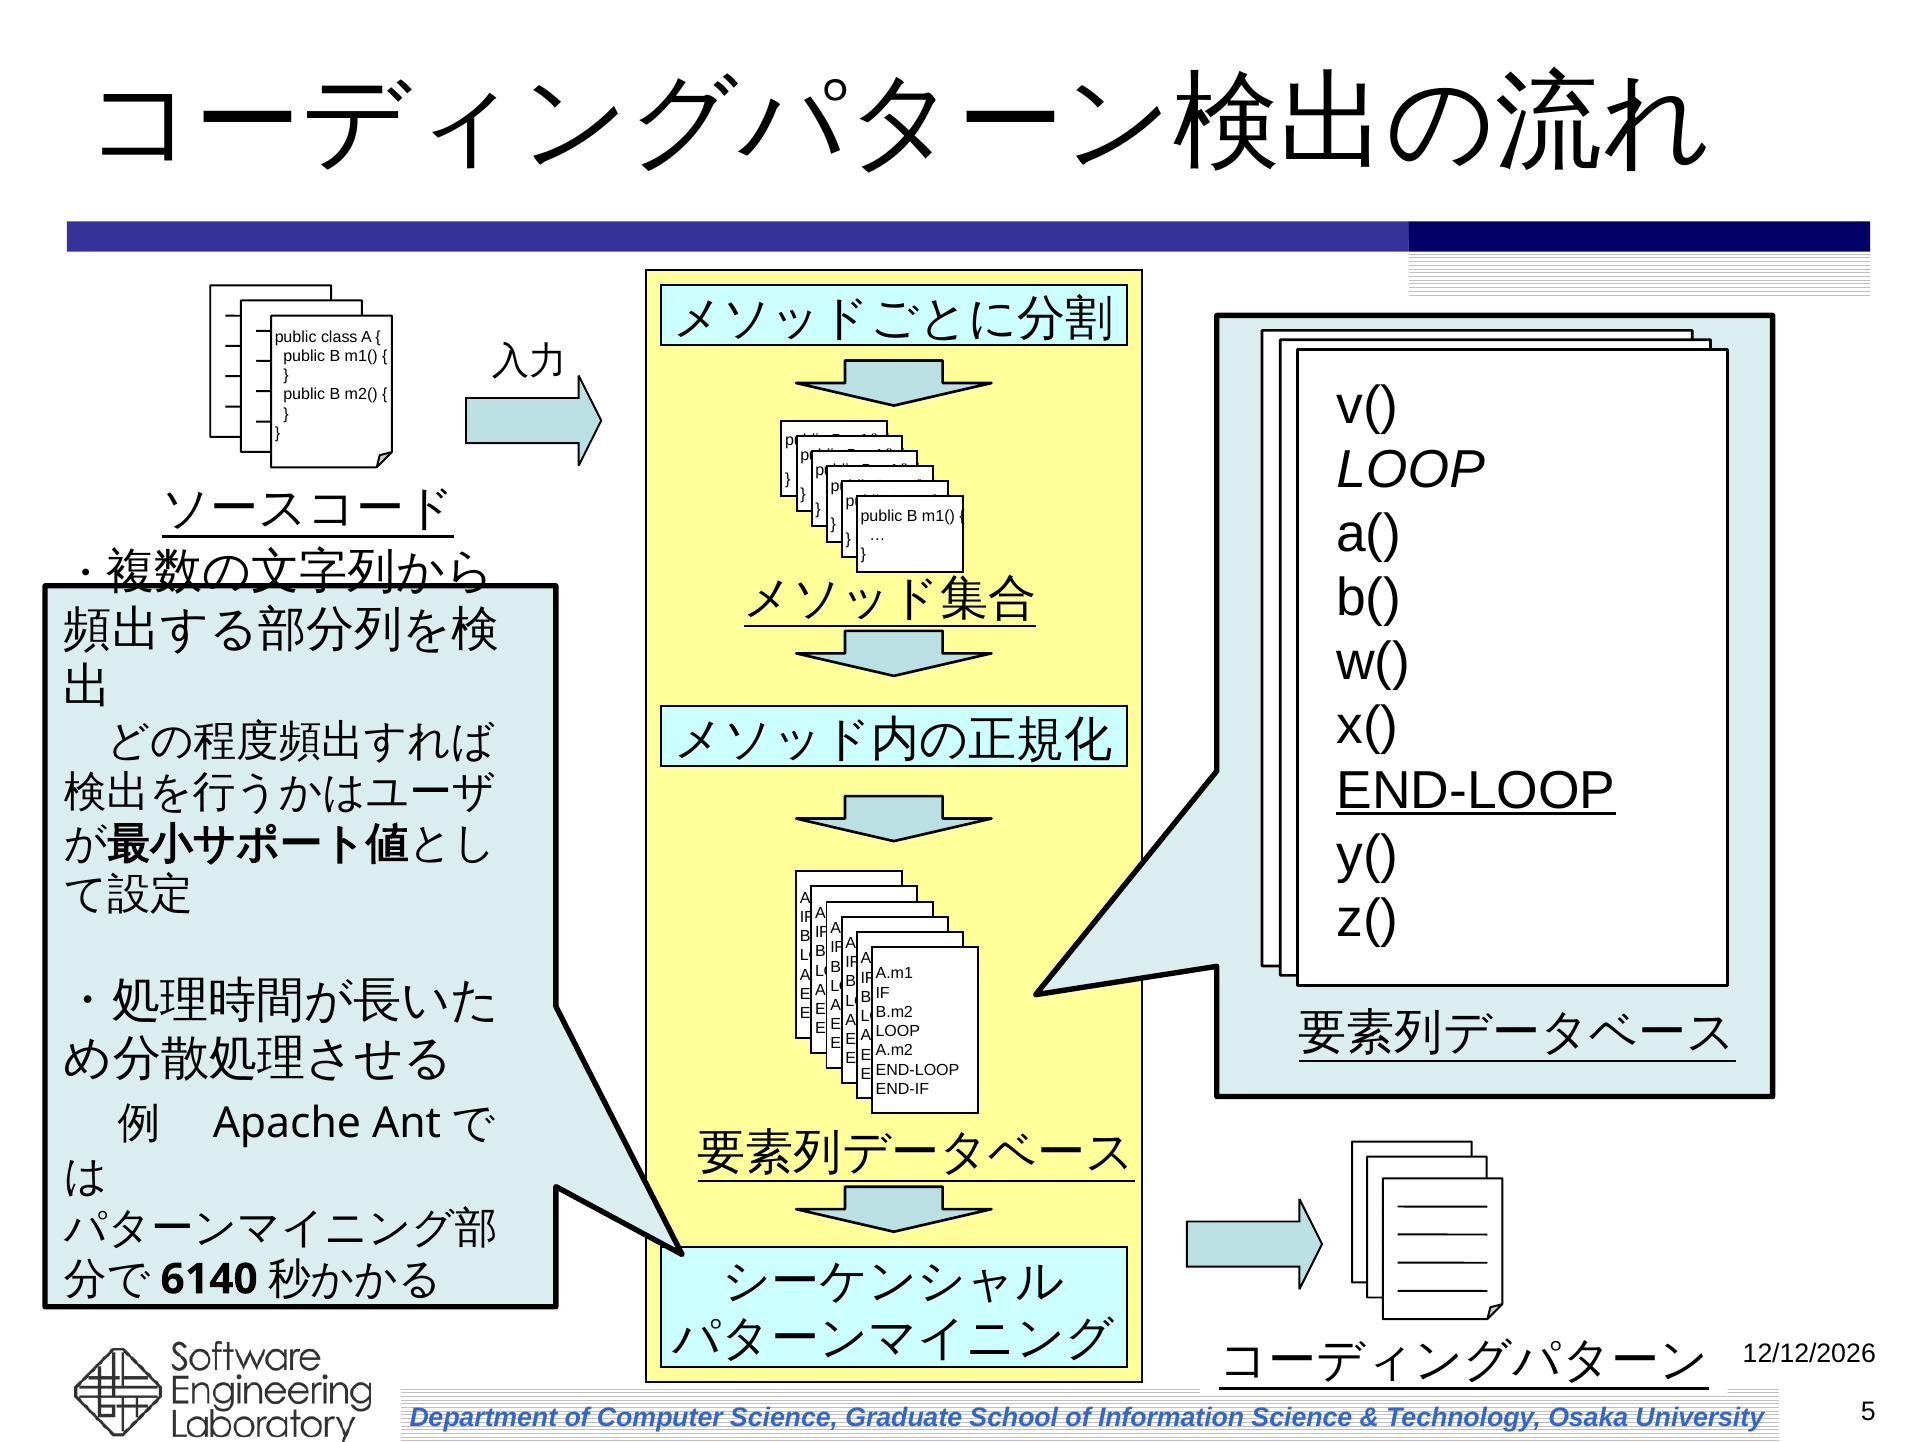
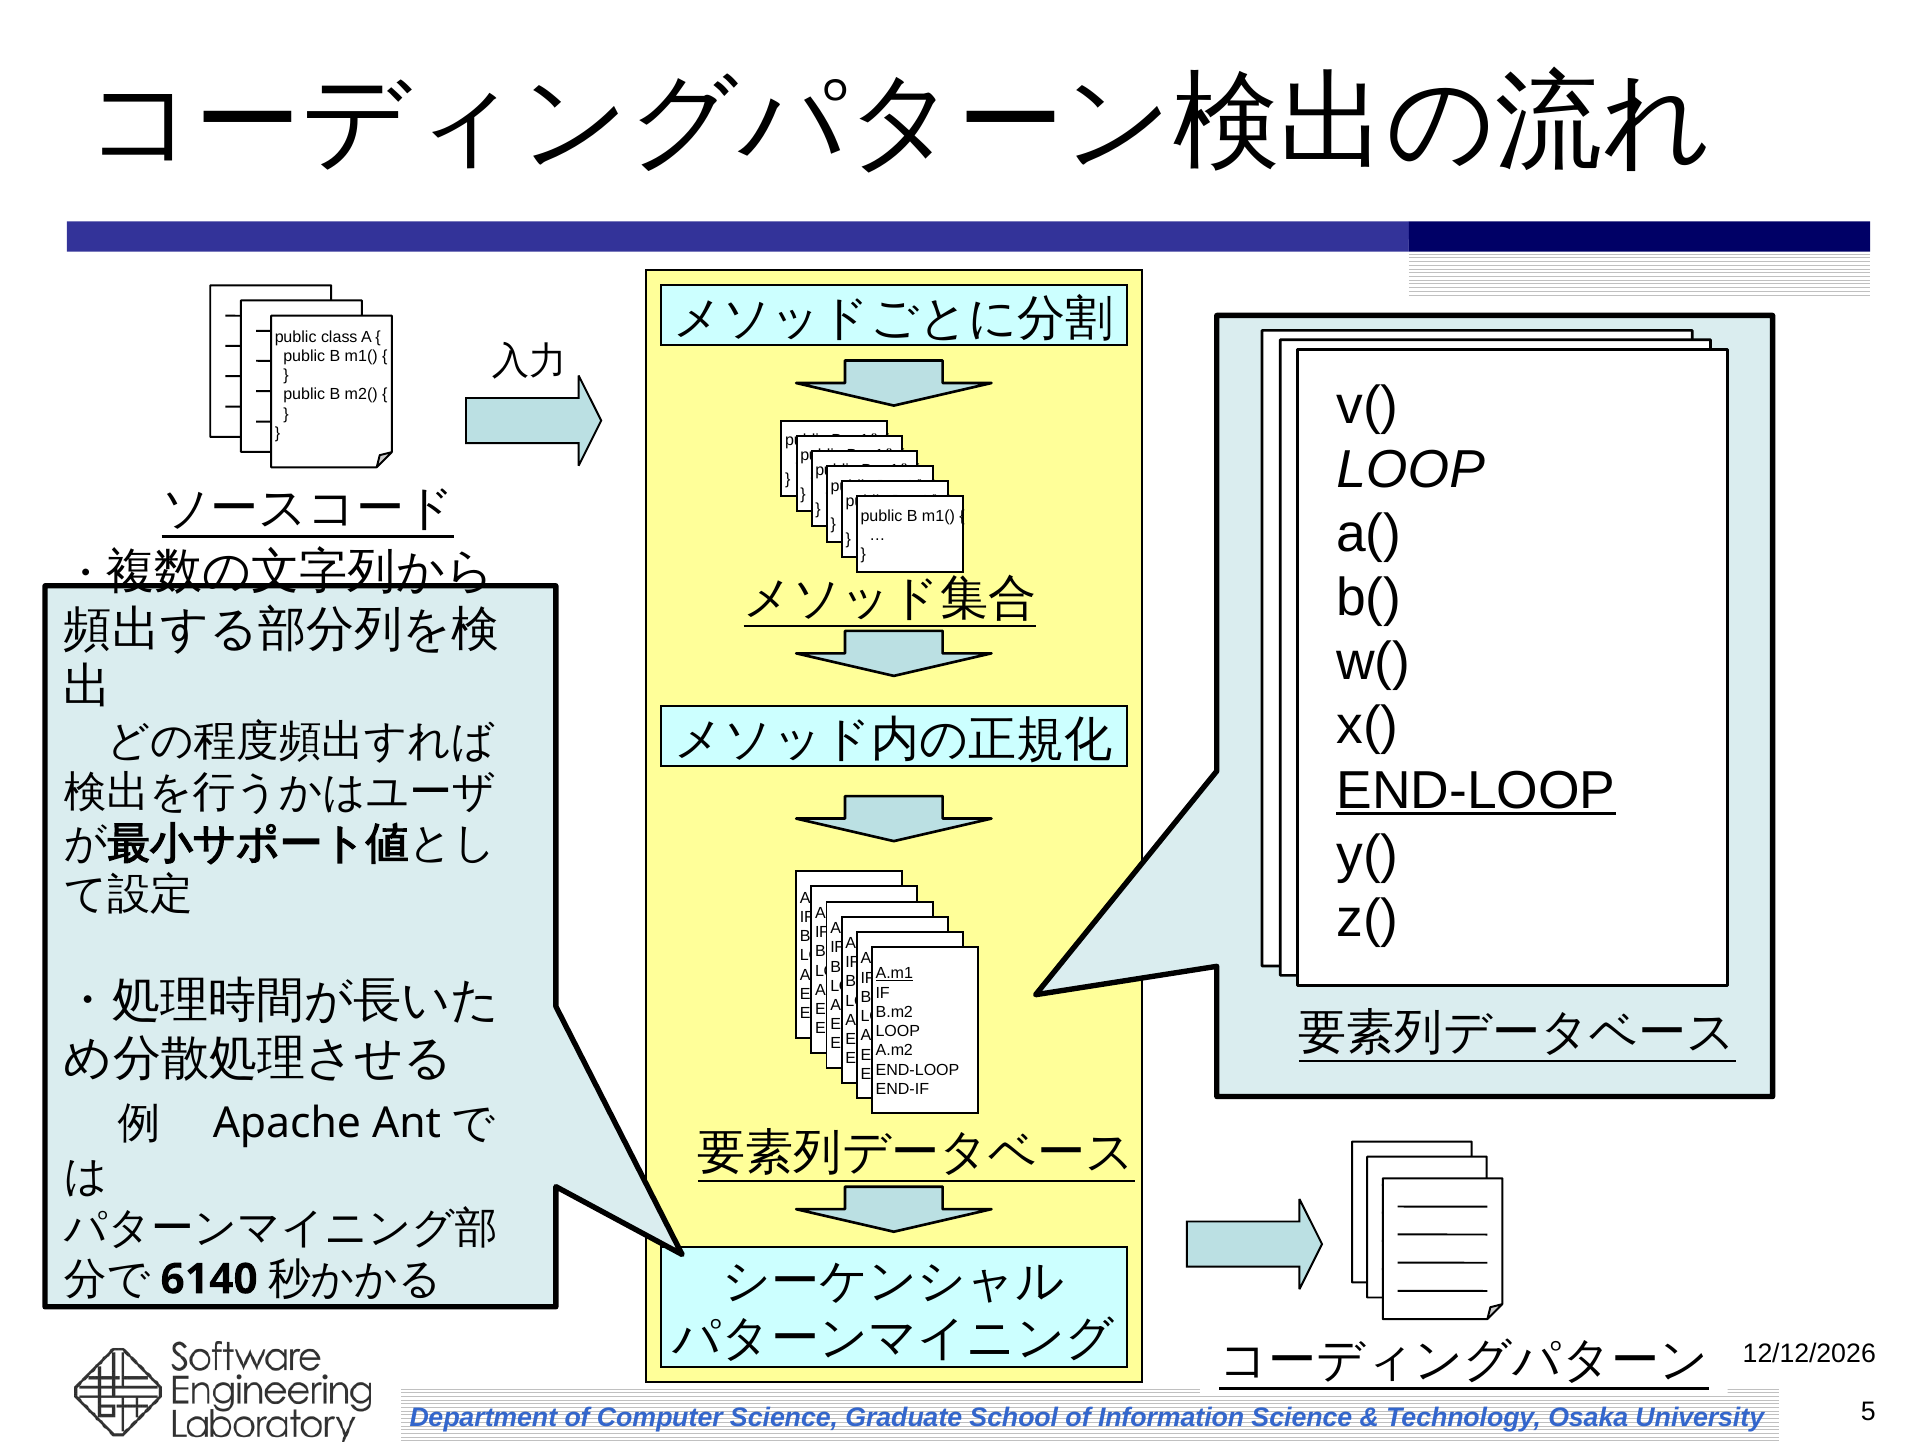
A.m1 at (894, 974) underline: none -> present
